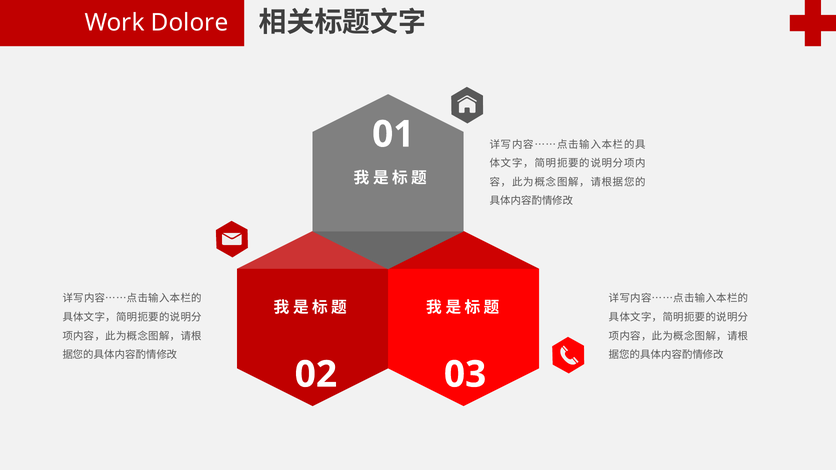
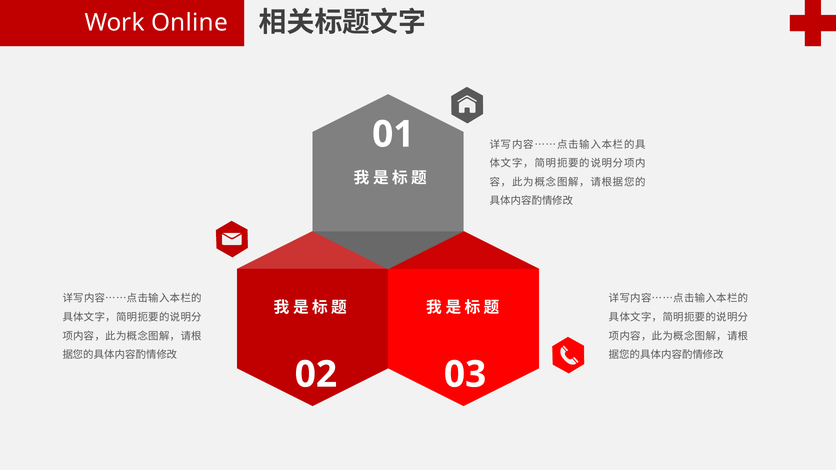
Dolore: Dolore -> Online
